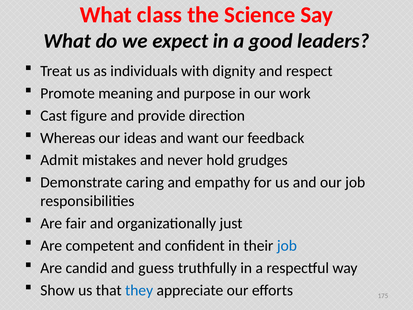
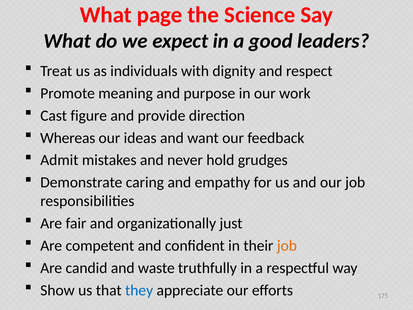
class: class -> page
job at (287, 245) colour: blue -> orange
guess: guess -> waste
